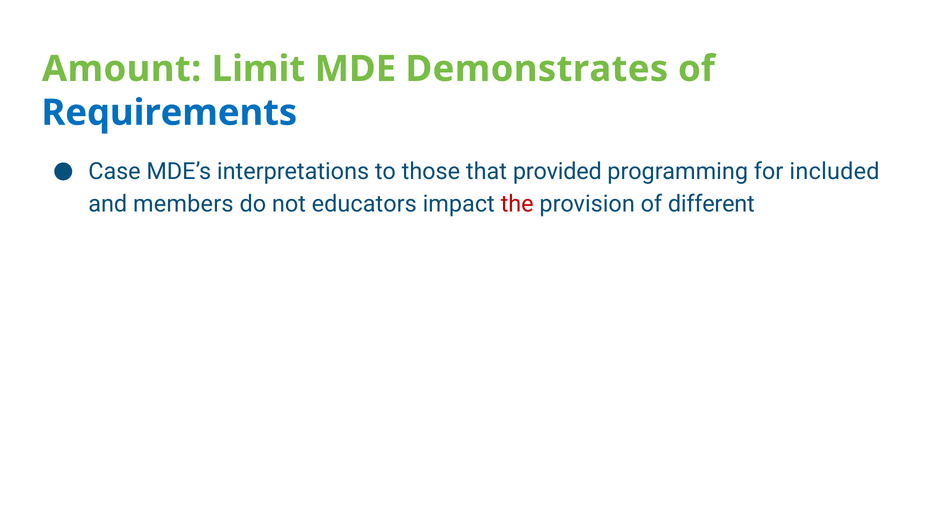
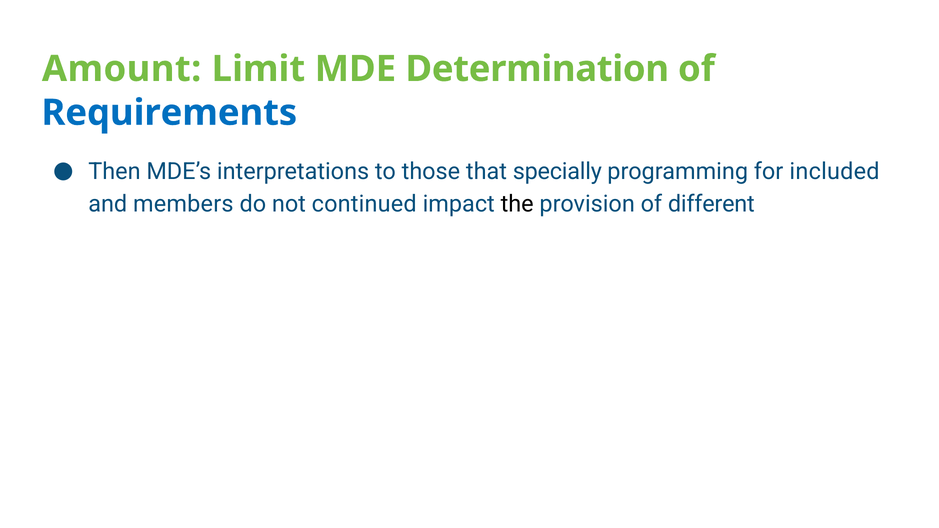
Demonstrates: Demonstrates -> Determination
Case: Case -> Then
provided: provided -> specially
educators: educators -> continued
the colour: red -> black
